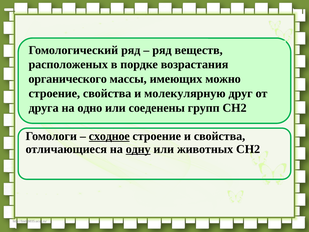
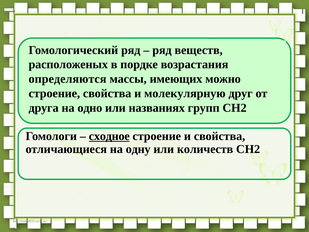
органического: органического -> определяются
соеденены: соеденены -> названиях
одну underline: present -> none
животных: животных -> количеств
